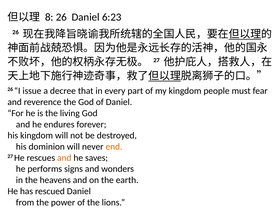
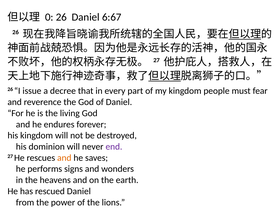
8: 8 -> 0
6:23: 6:23 -> 6:67
end colour: orange -> purple
